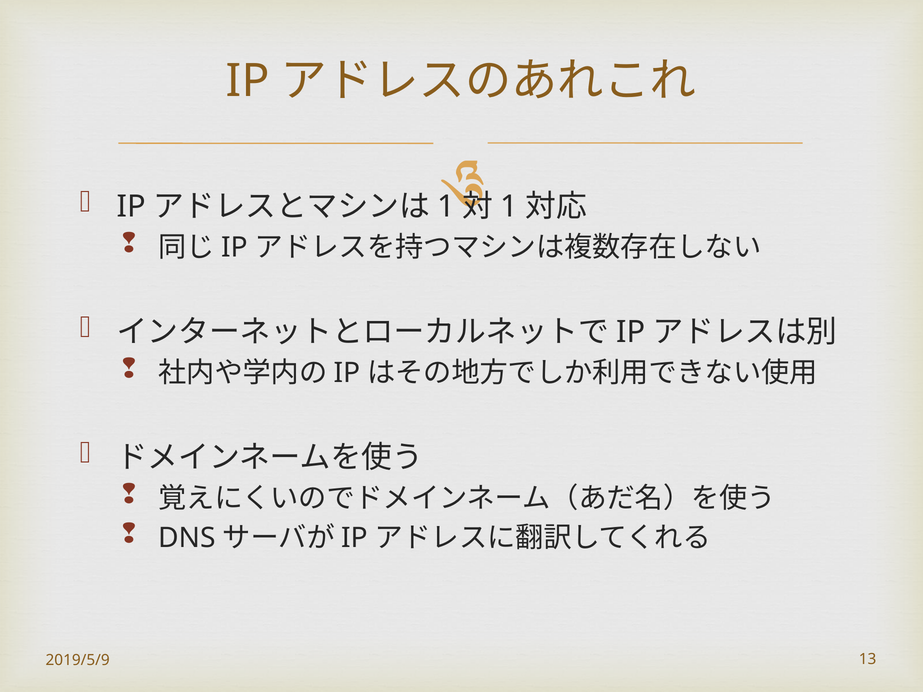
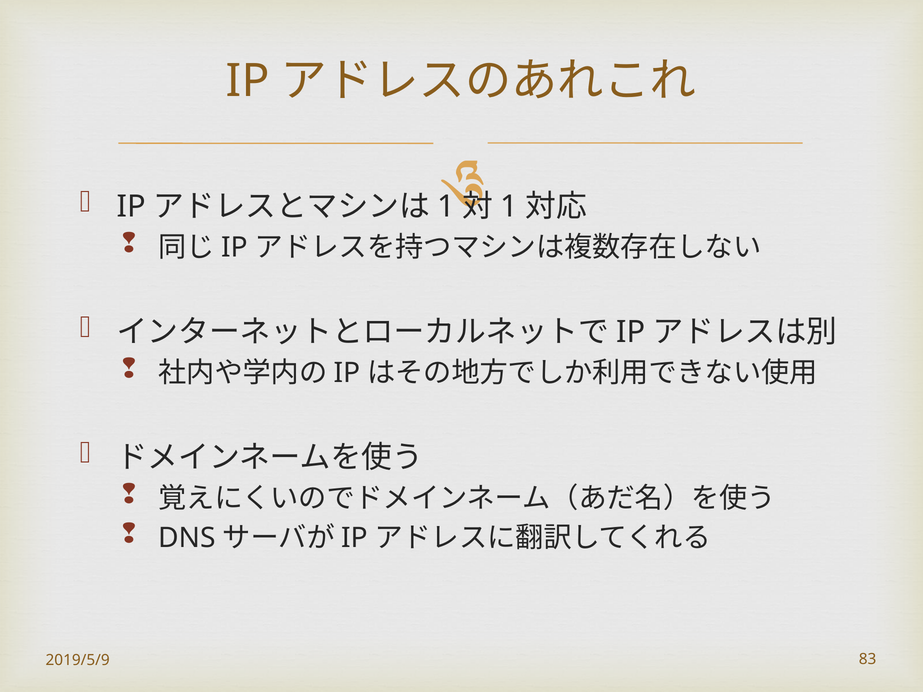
13: 13 -> 83
